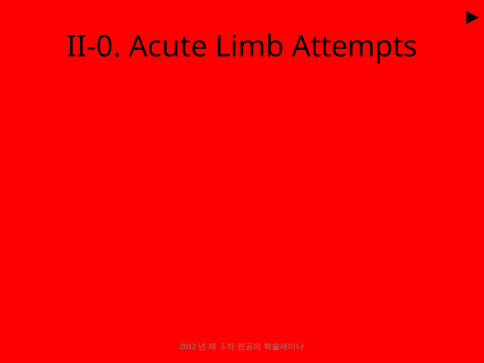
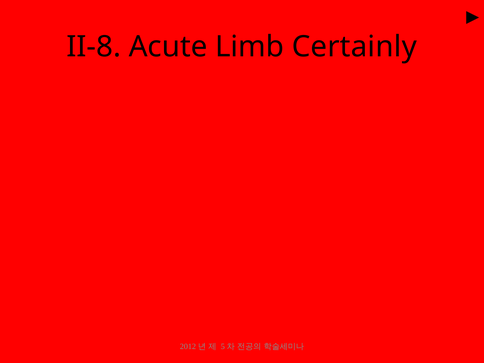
II-0: II-0 -> II-8
Attempts: Attempts -> Certainly
